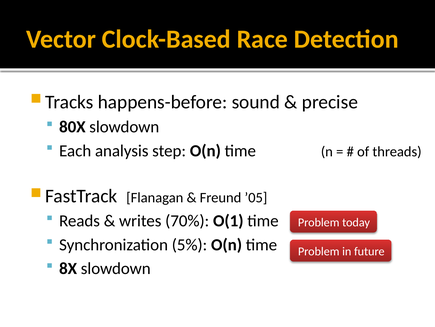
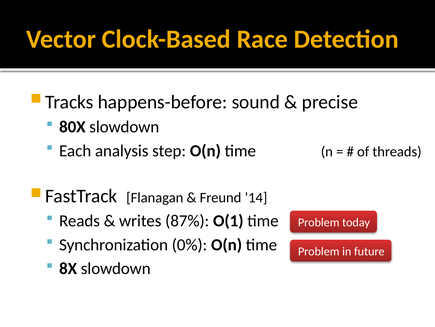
’05: ’05 -> ’14
70%: 70% -> 87%
5%: 5% -> 0%
